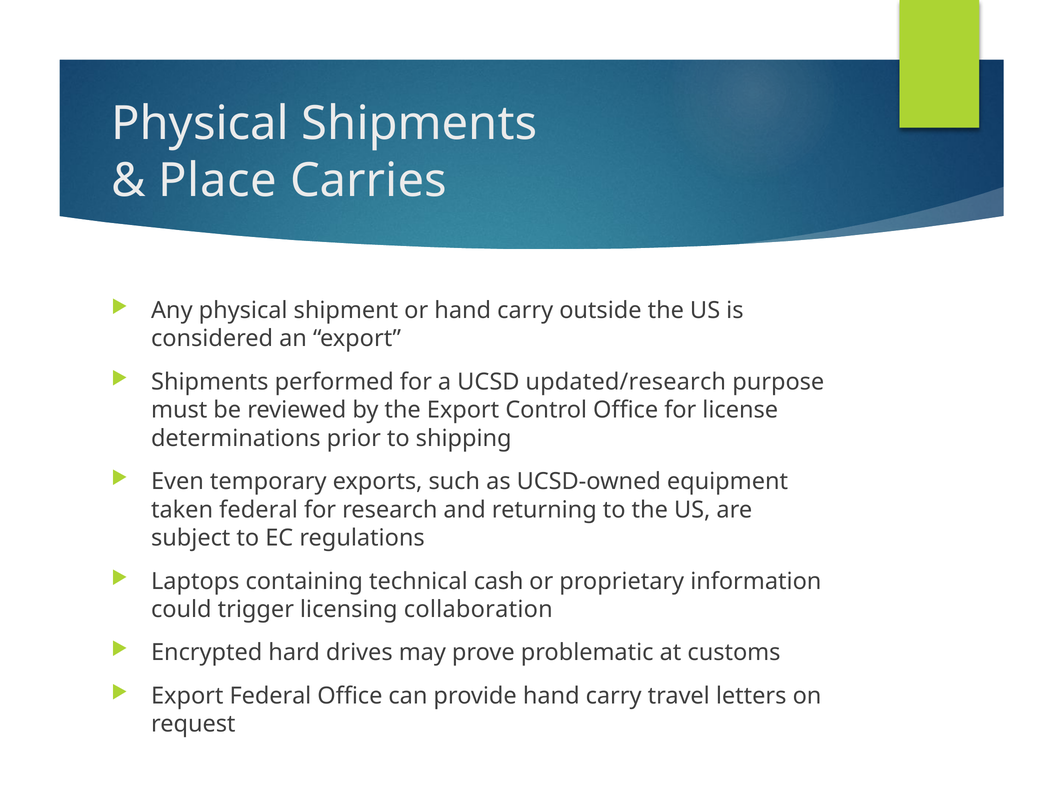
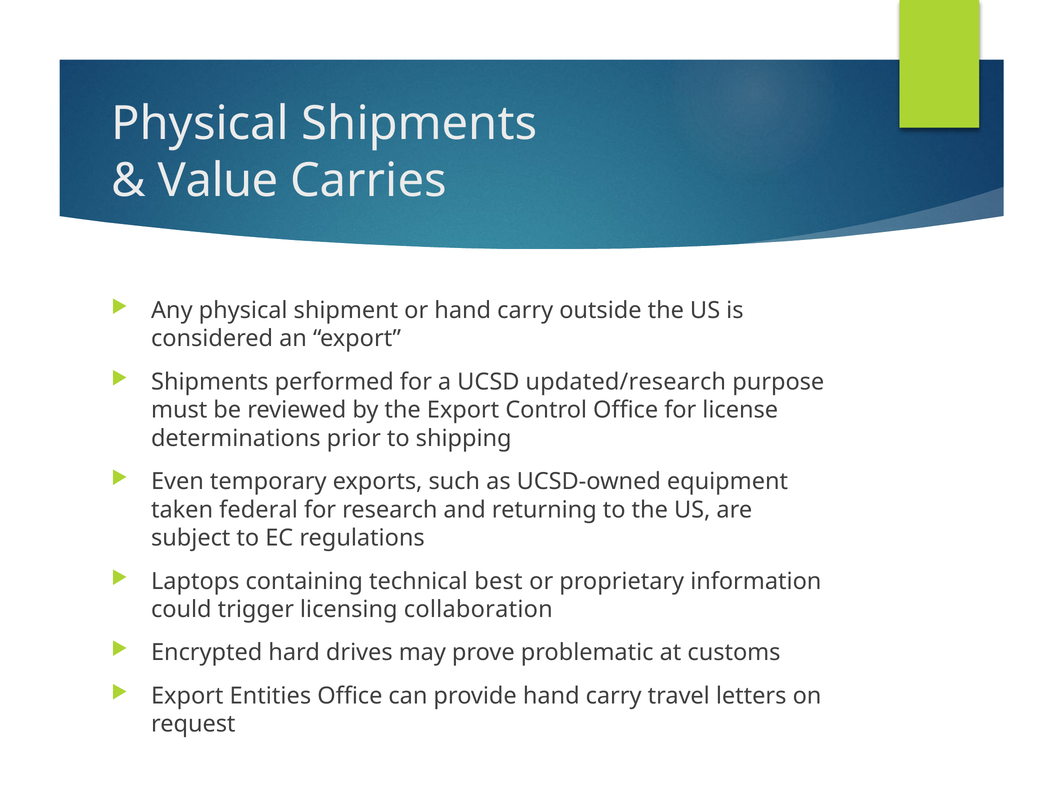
Place: Place -> Value
cash: cash -> best
Export Federal: Federal -> Entities
